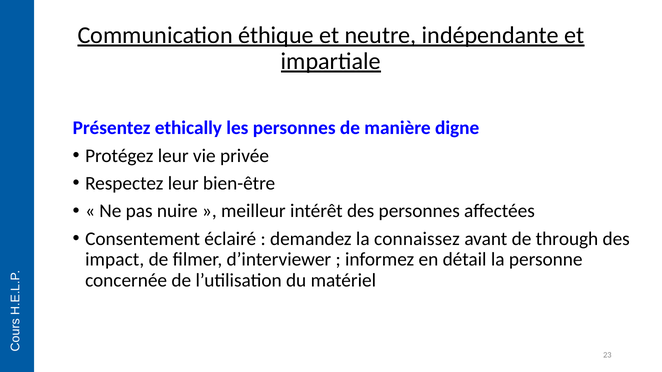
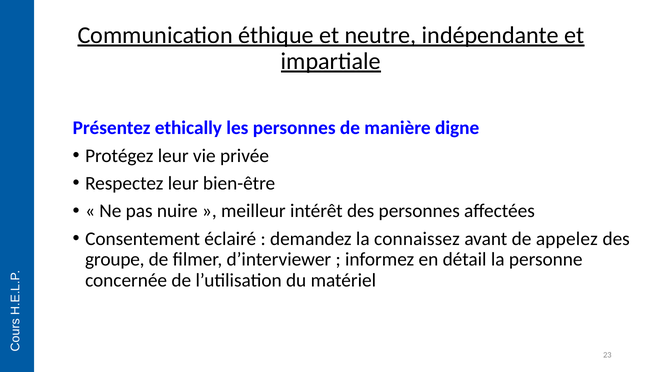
through: through -> appelez
impact: impact -> groupe
